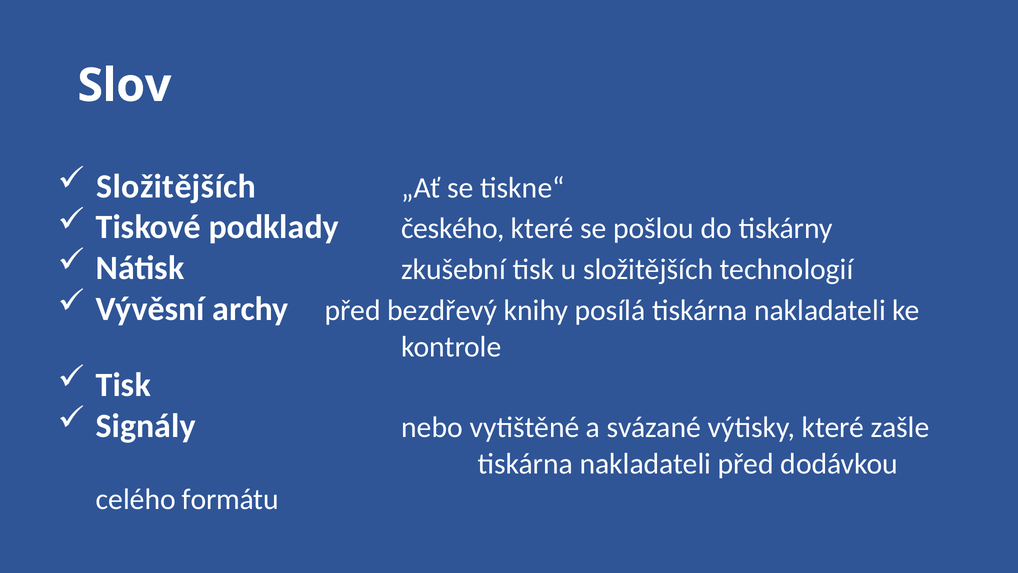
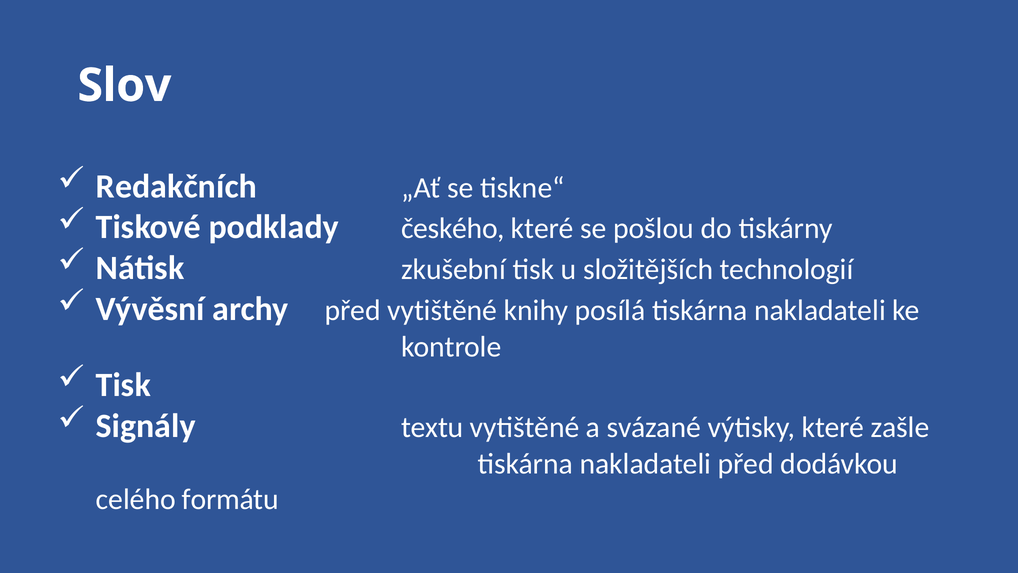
Složitějších at (176, 186): Složitějších -> Redakčních
před bezdřevý: bezdřevý -> vytištěné
nebo: nebo -> textu
